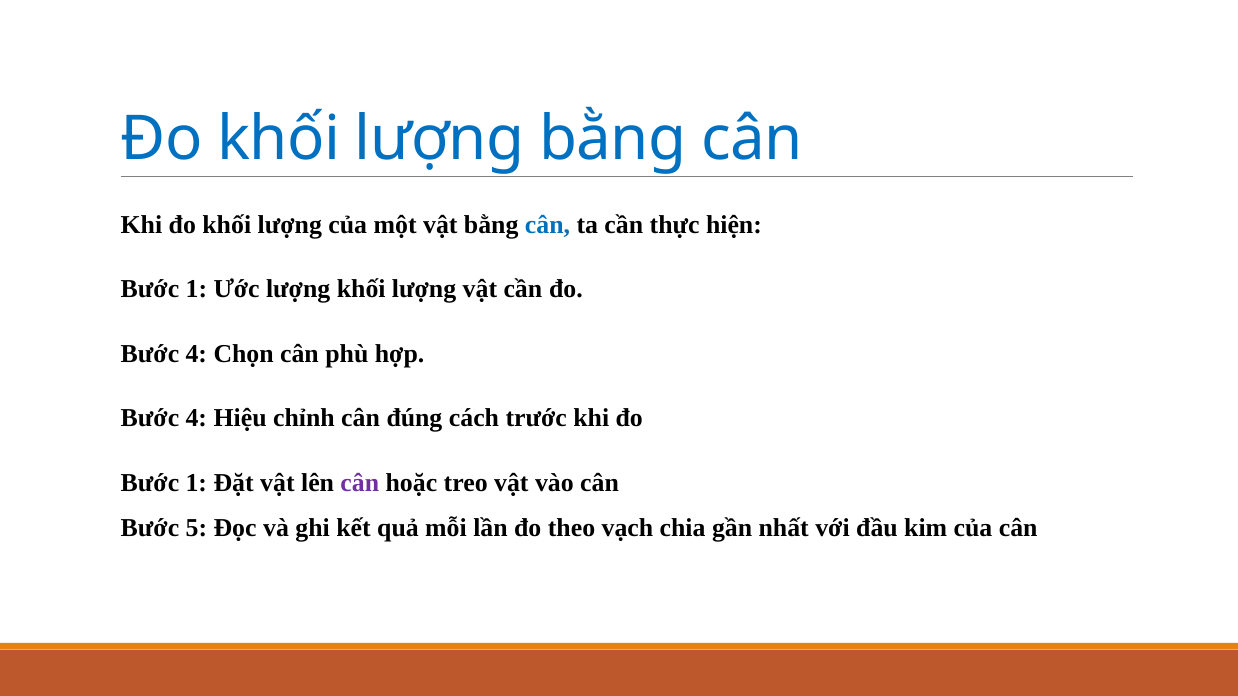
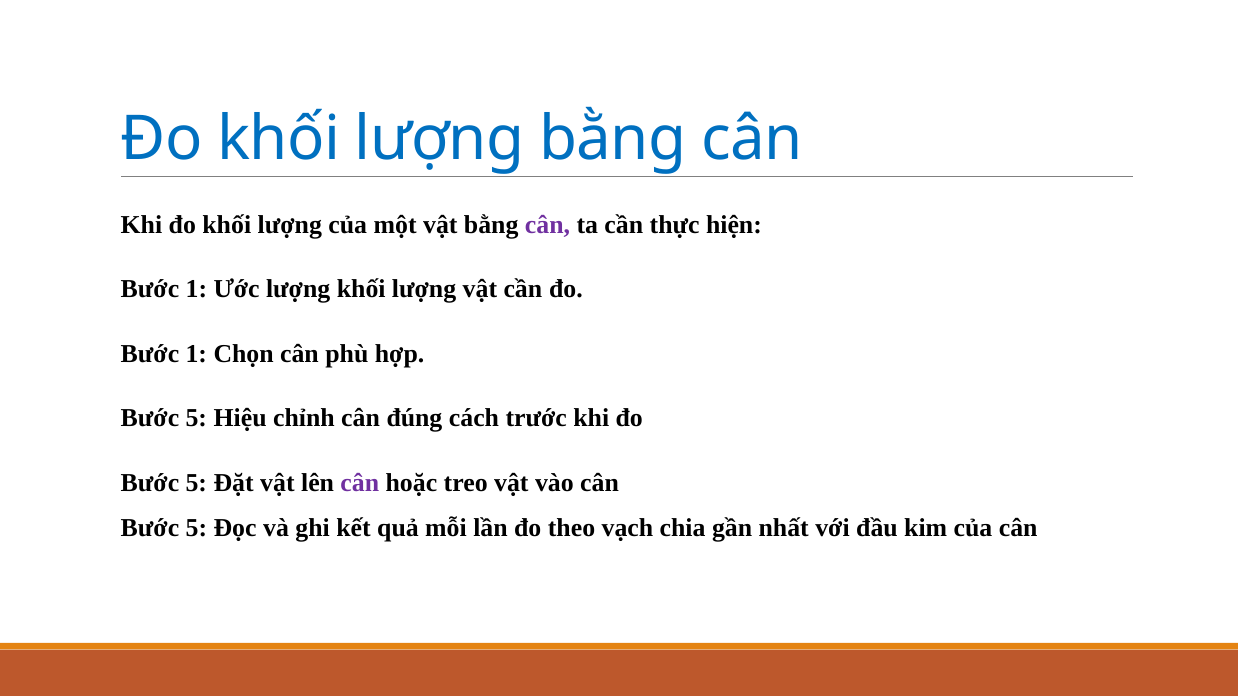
cân at (548, 225) colour: blue -> purple
4 at (196, 354): 4 -> 1
4 at (196, 419): 4 -> 5
1 at (196, 483): 1 -> 5
